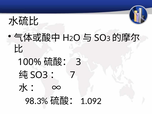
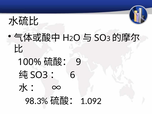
3 at (78, 62): 3 -> 9
7: 7 -> 6
